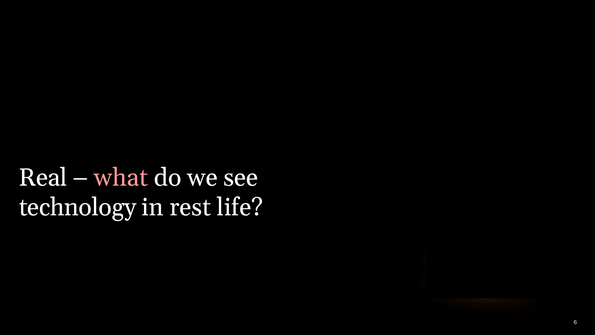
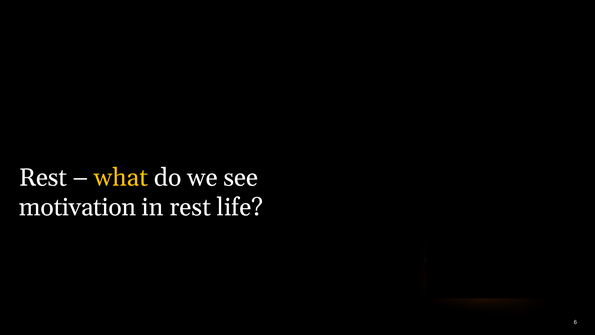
Real at (43, 177): Real -> Rest
what colour: pink -> yellow
technology: technology -> motivation
